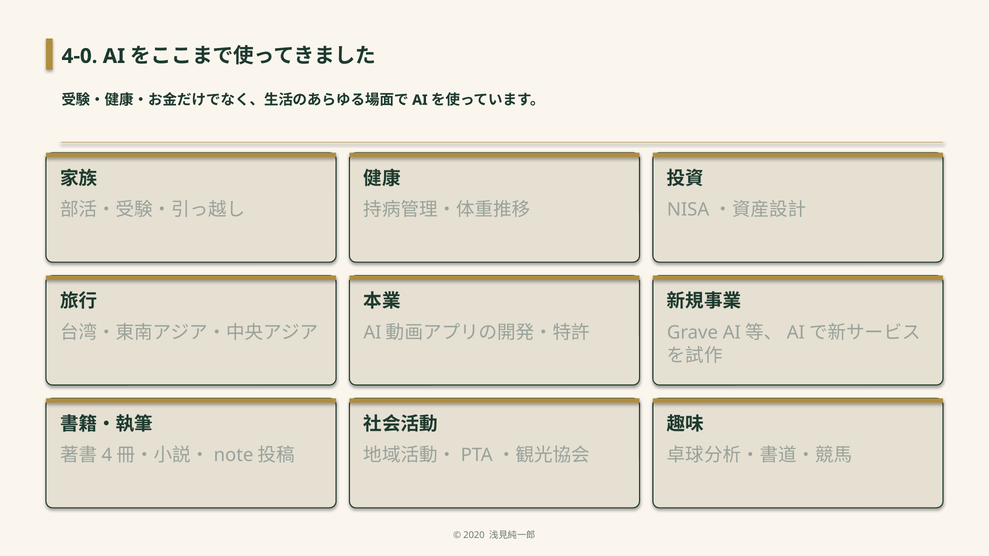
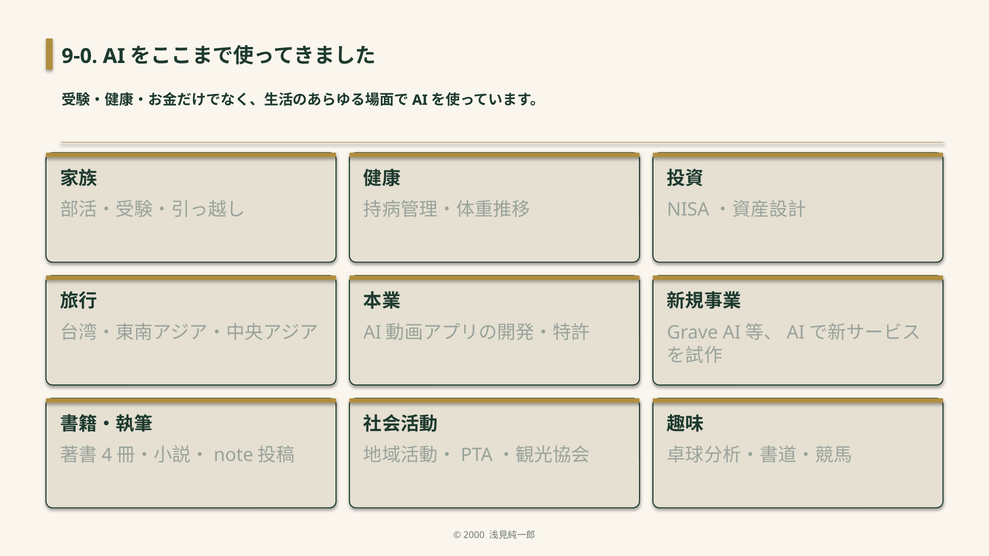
4-0: 4-0 -> 9-0
2020: 2020 -> 2000
